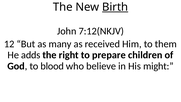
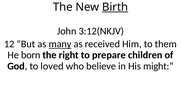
7:12(NKJV: 7:12(NKJV -> 3:12(NKJV
many underline: none -> present
adds: adds -> born
blood: blood -> loved
